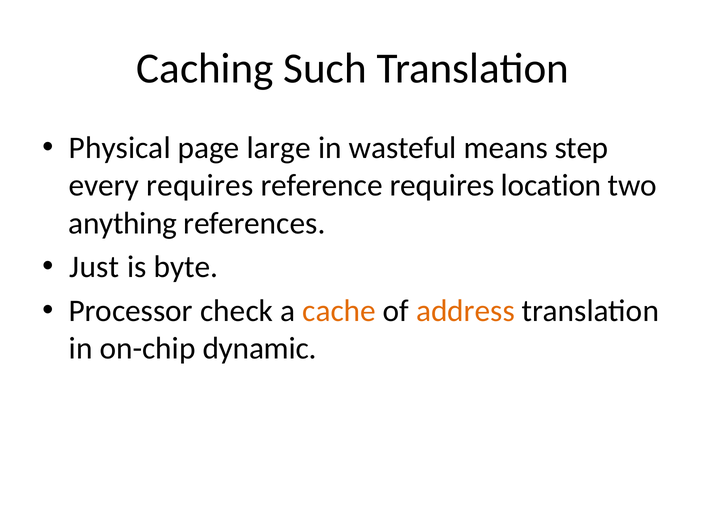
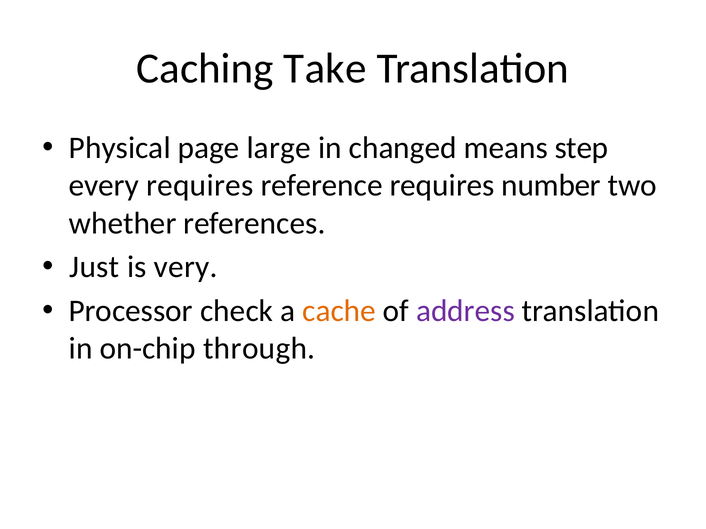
Such: Such -> Take
wasteful: wasteful -> changed
location: location -> number
anything: anything -> whether
byte: byte -> very
address colour: orange -> purple
dynamic: dynamic -> through
